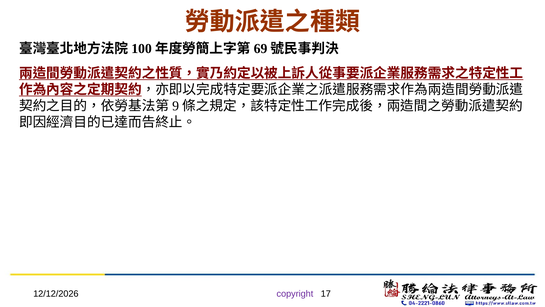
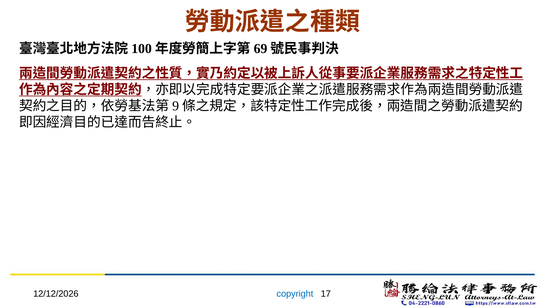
copyright colour: purple -> blue
